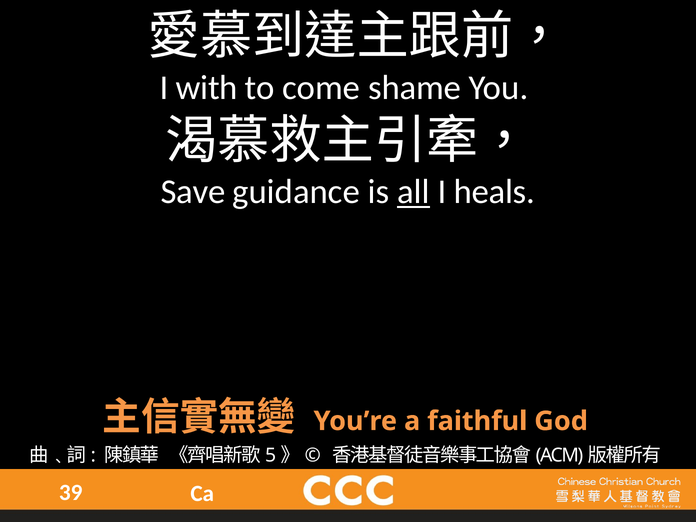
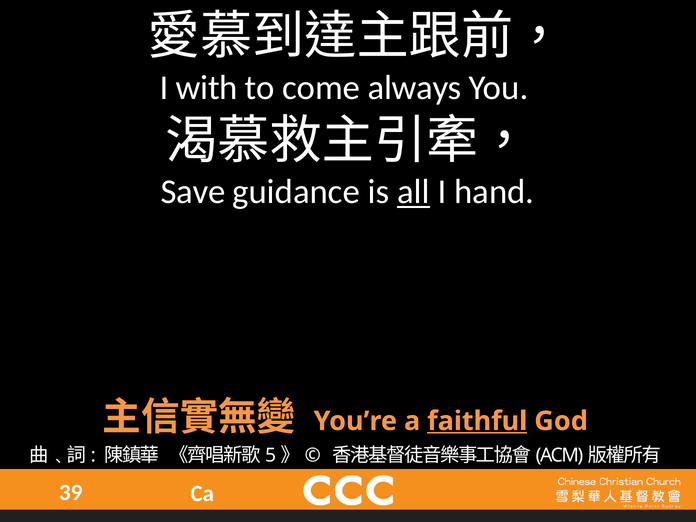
shame: shame -> always
heals: heals -> hand
faithful underline: none -> present
